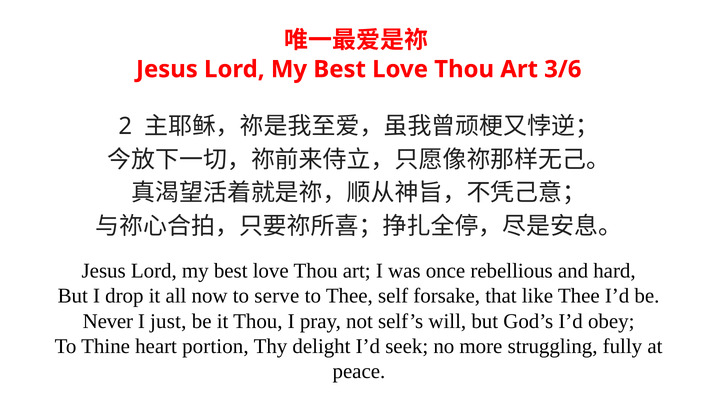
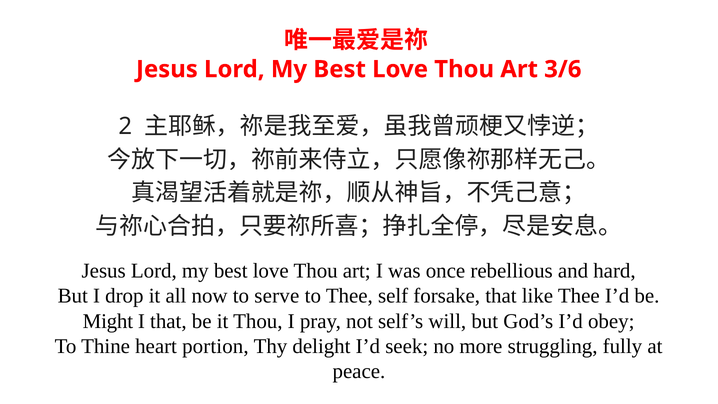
Never: Never -> Might
I just: just -> that
